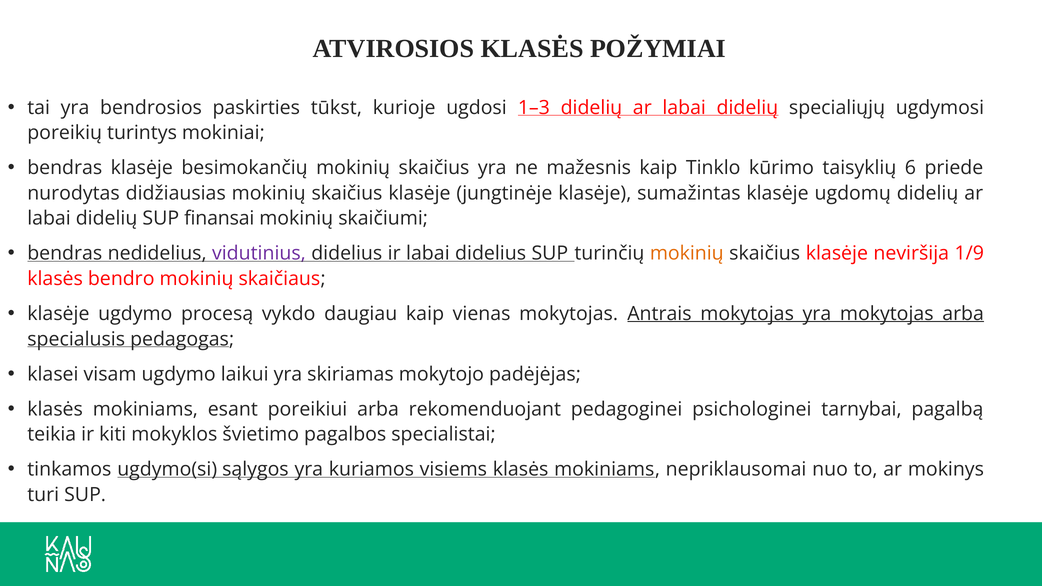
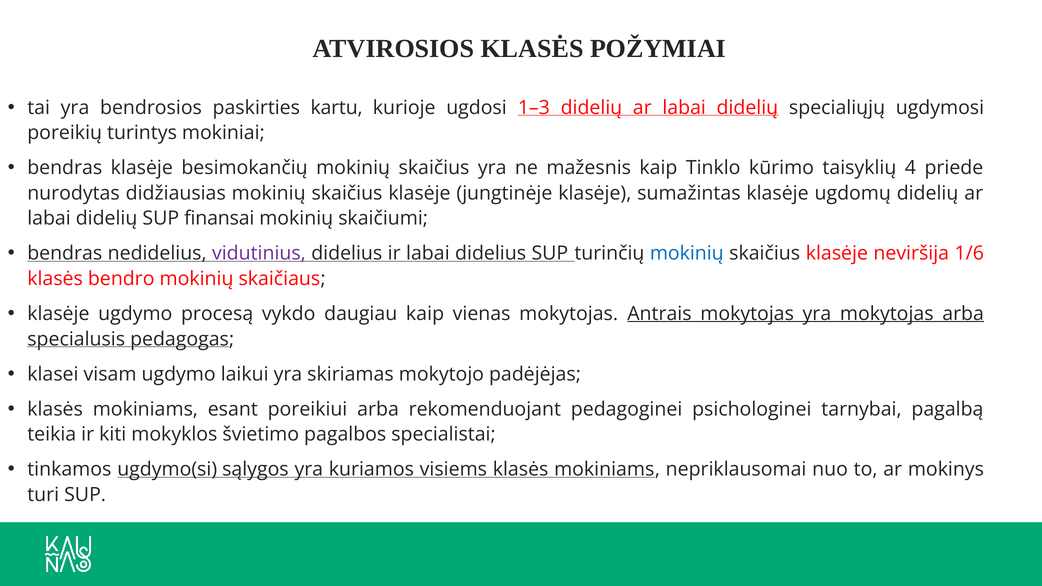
tūkst: tūkst -> kartu
6: 6 -> 4
mokinių at (687, 254) colour: orange -> blue
1/9: 1/9 -> 1/6
